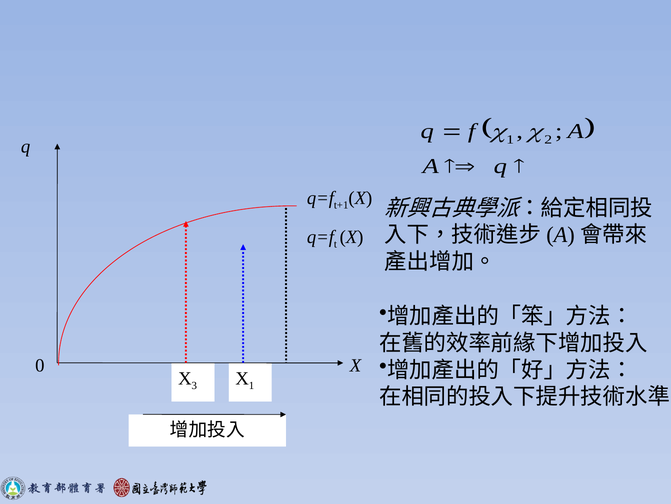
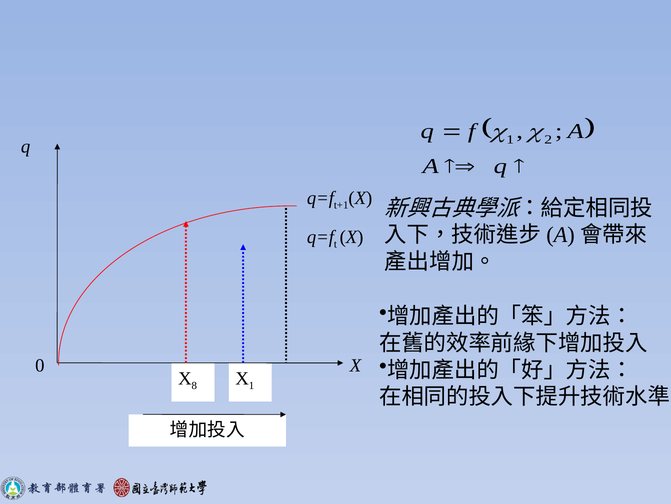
3: 3 -> 8
